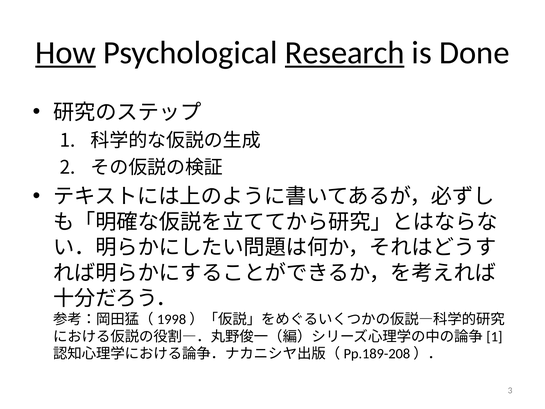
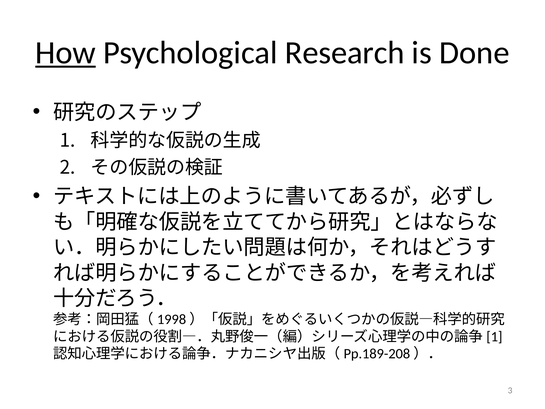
Research underline: present -> none
